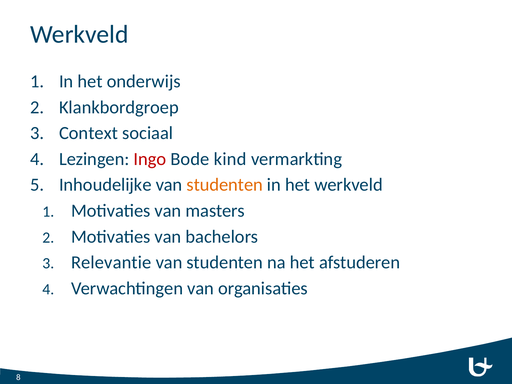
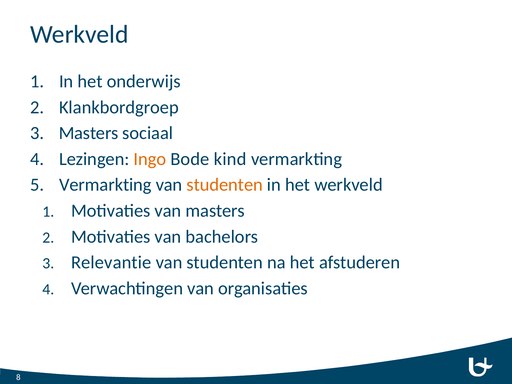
Context at (88, 133): Context -> Masters
Ingo colour: red -> orange
Inhoudelijke at (105, 185): Inhoudelijke -> Vermarkting
